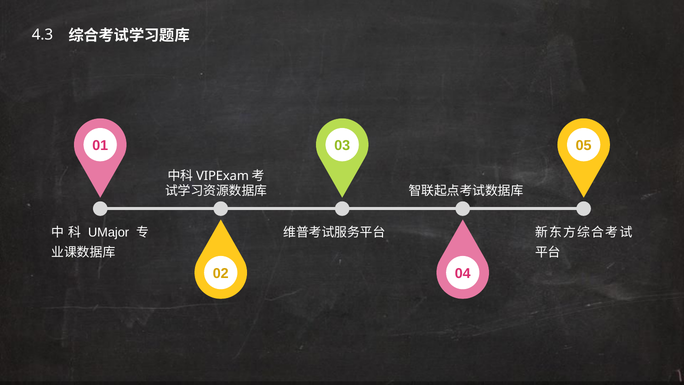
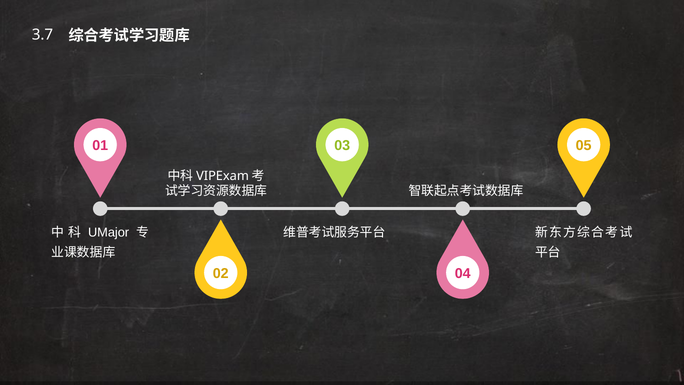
4.3: 4.3 -> 3.7
